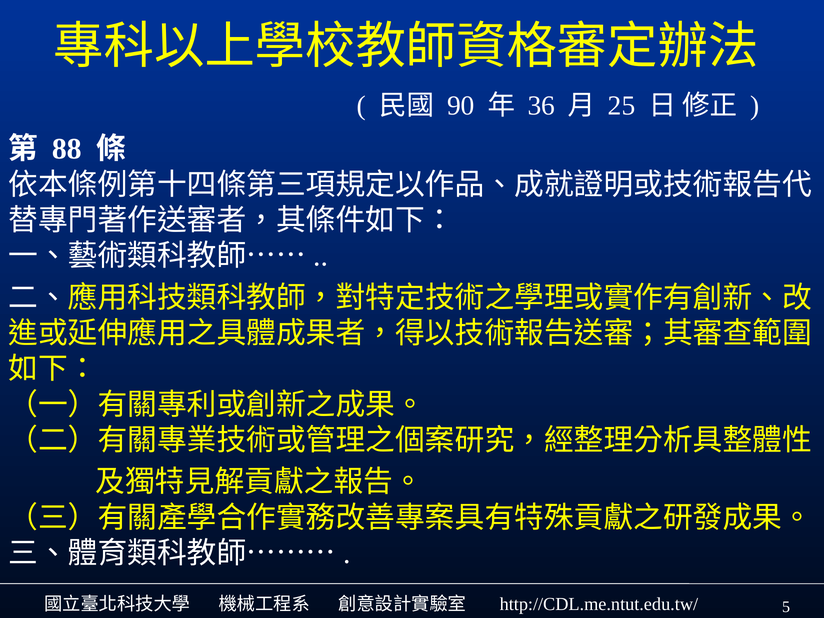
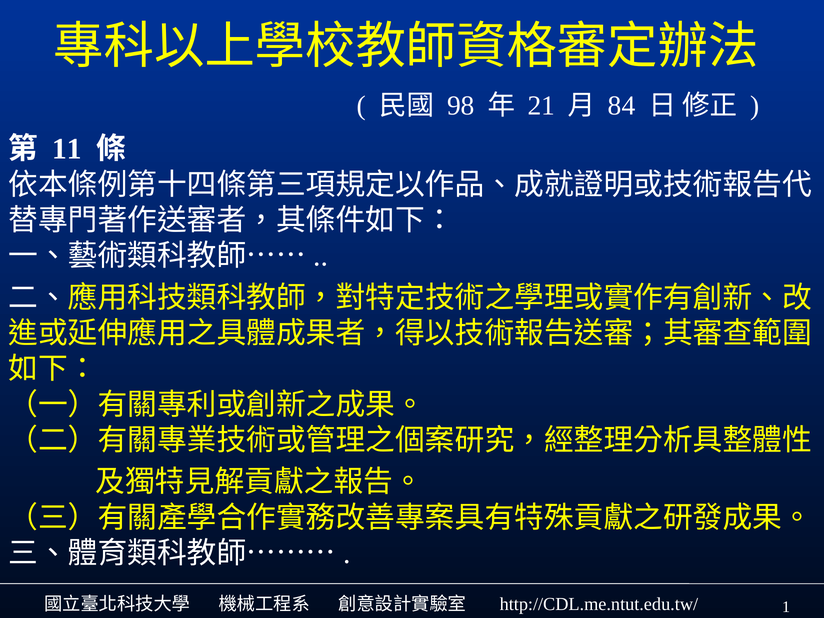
90: 90 -> 98
36: 36 -> 21
25: 25 -> 84
88: 88 -> 11
5: 5 -> 1
